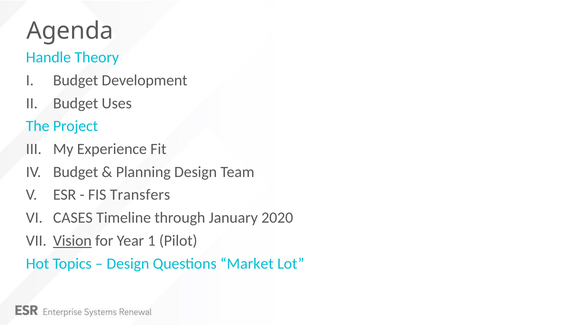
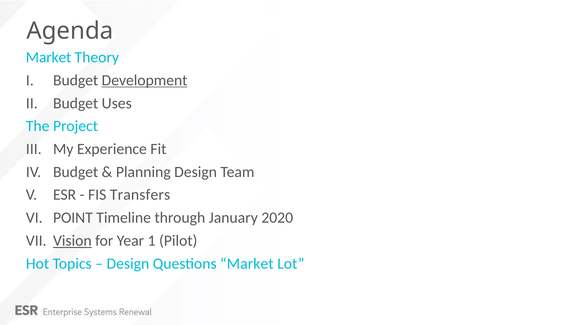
Handle at (48, 57): Handle -> Market
Development underline: none -> present
CASES: CASES -> POINT
